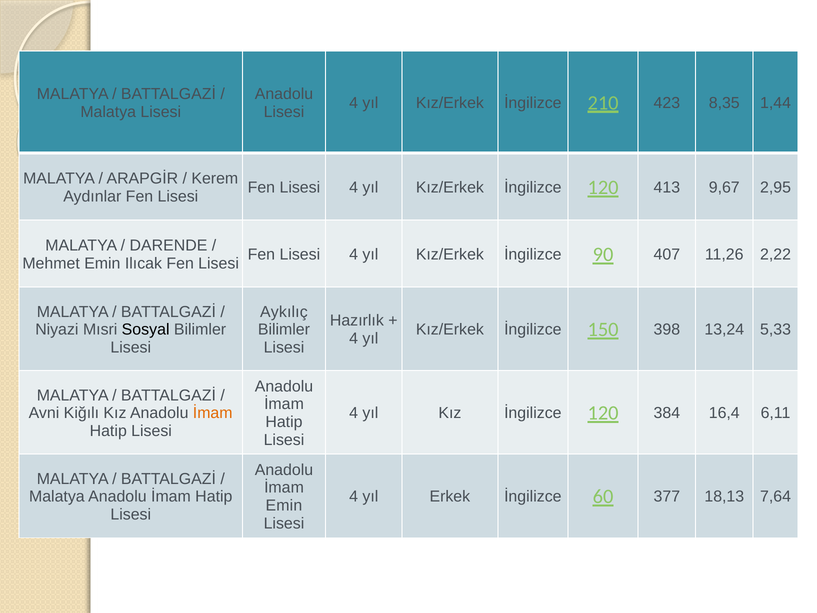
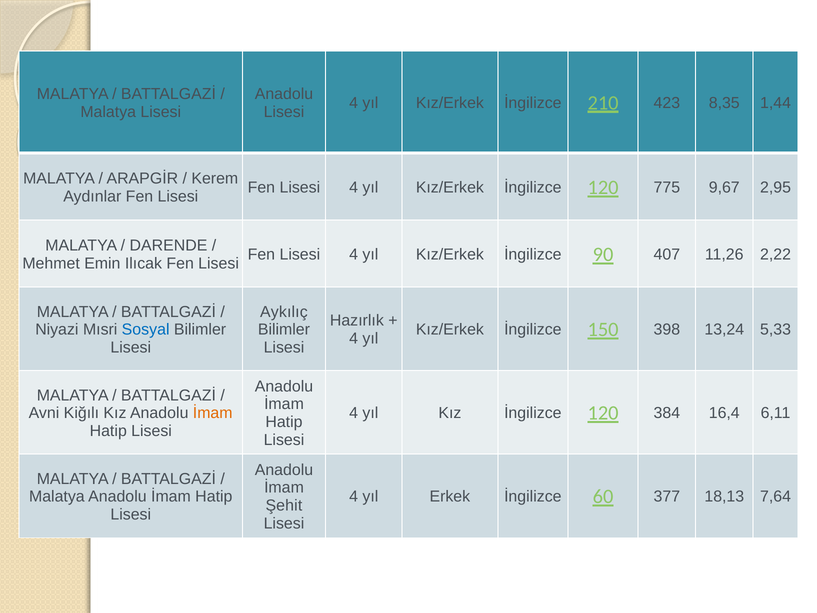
413: 413 -> 775
Sosyal colour: black -> blue
Emin at (284, 505): Emin -> Şehit
